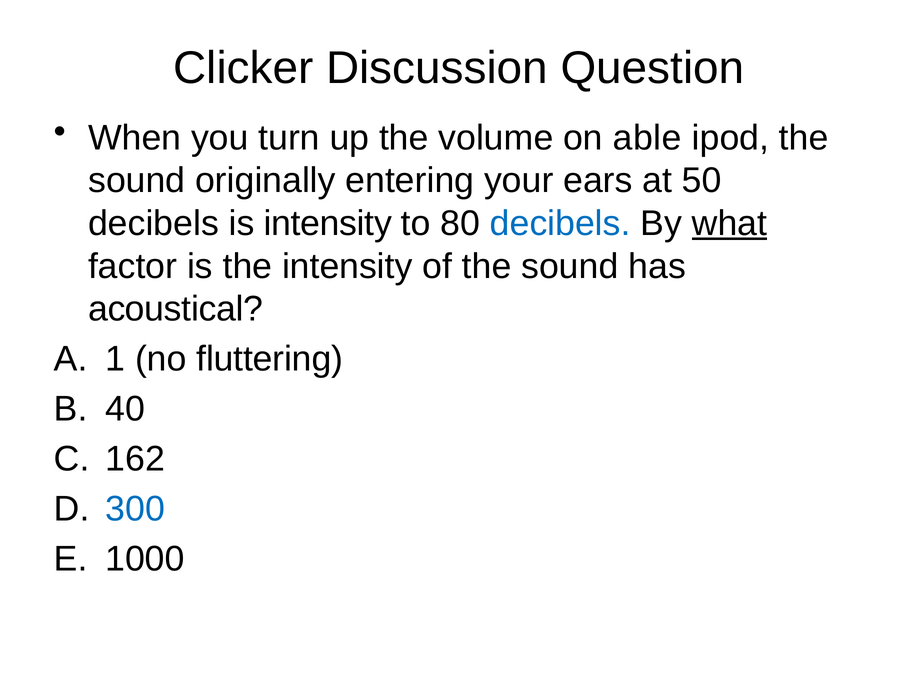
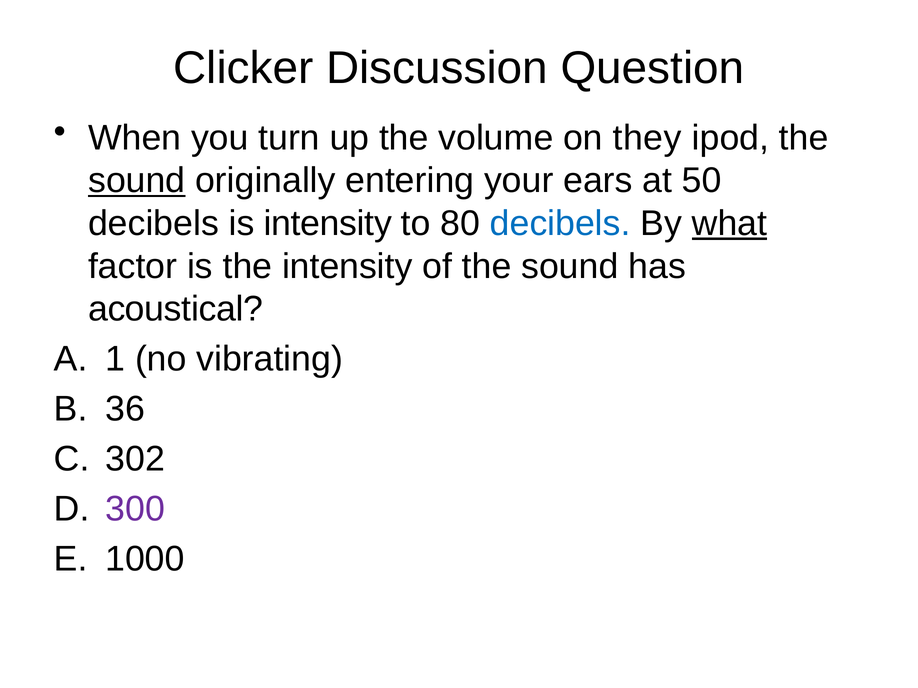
able: able -> they
sound at (137, 181) underline: none -> present
fluttering: fluttering -> vibrating
40: 40 -> 36
162: 162 -> 302
300 colour: blue -> purple
